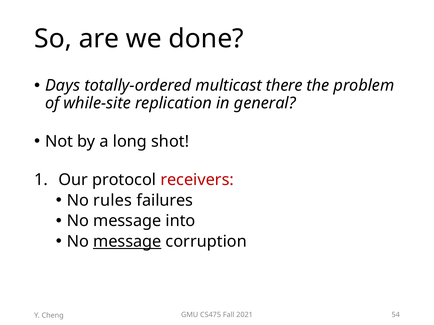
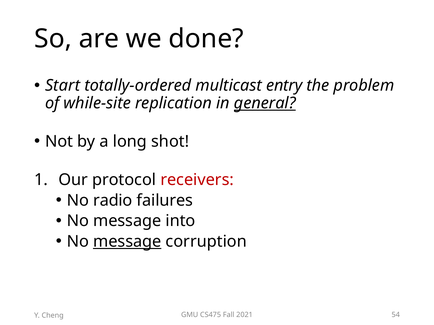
Days: Days -> Start
there: there -> entry
general underline: none -> present
rules: rules -> radio
